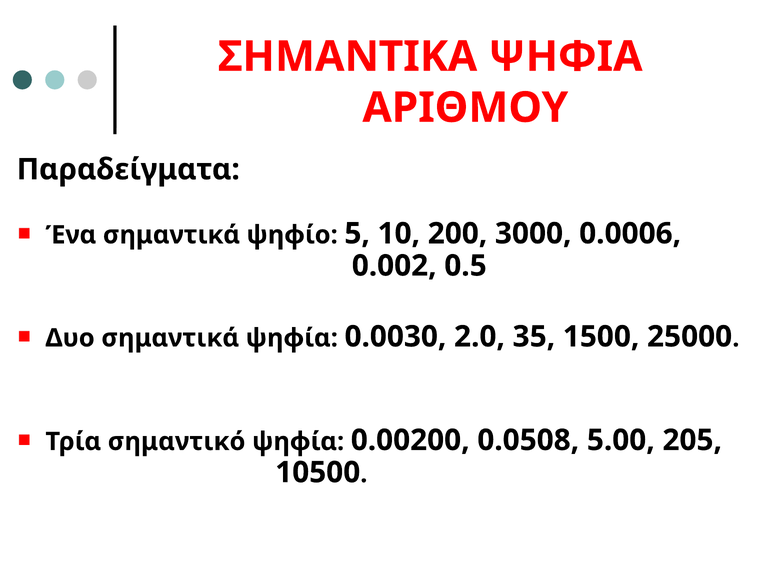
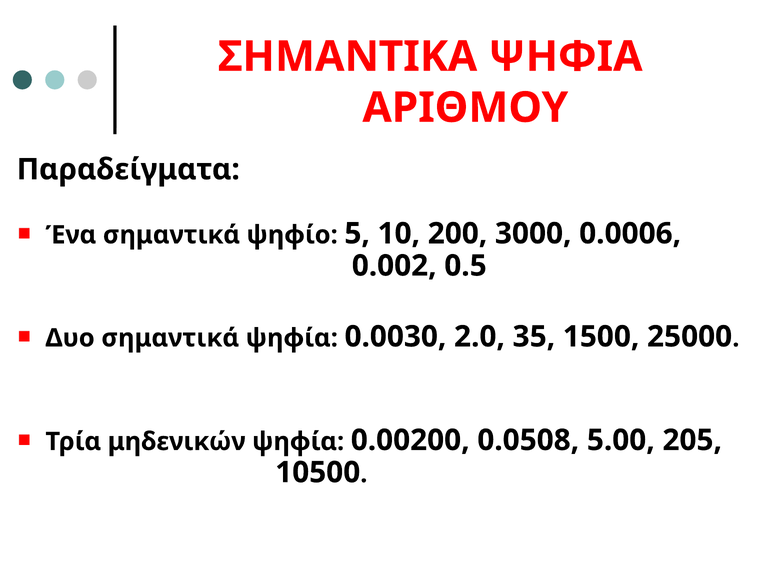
σημαντικό: σημαντικό -> μηδενικών
